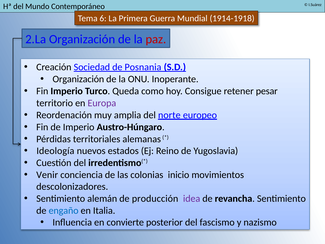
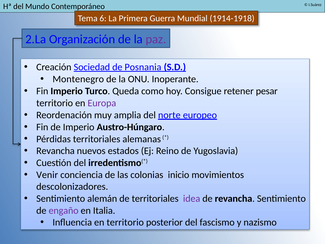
paz colour: red -> purple
Organización at (78, 79): Organización -> Montenegro
Ideología at (55, 151): Ideología -> Revancha
de producción: producción -> territoriales
engaño colour: blue -> purple
en convierte: convierte -> territorio
